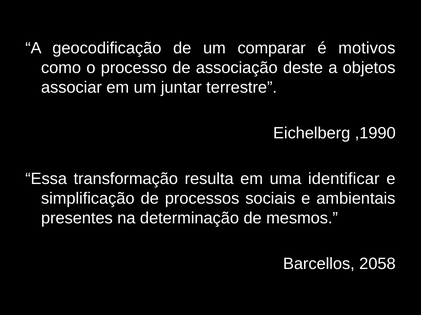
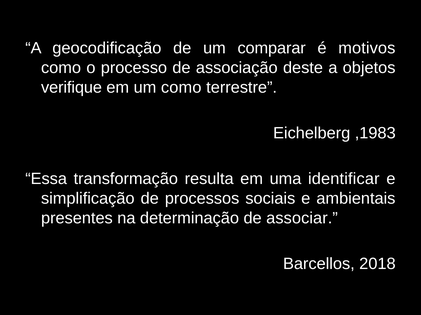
associar: associar -> verifique
um juntar: juntar -> como
,1990: ,1990 -> ,1983
mesmos: mesmos -> associar
2058: 2058 -> 2018
